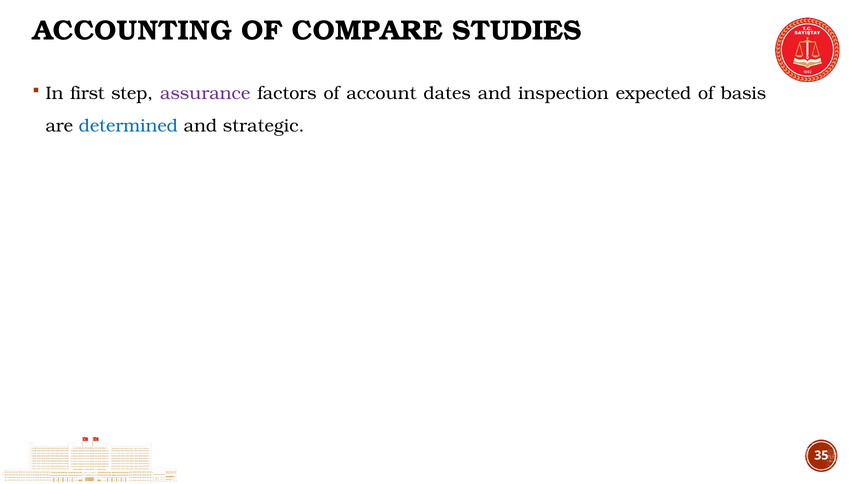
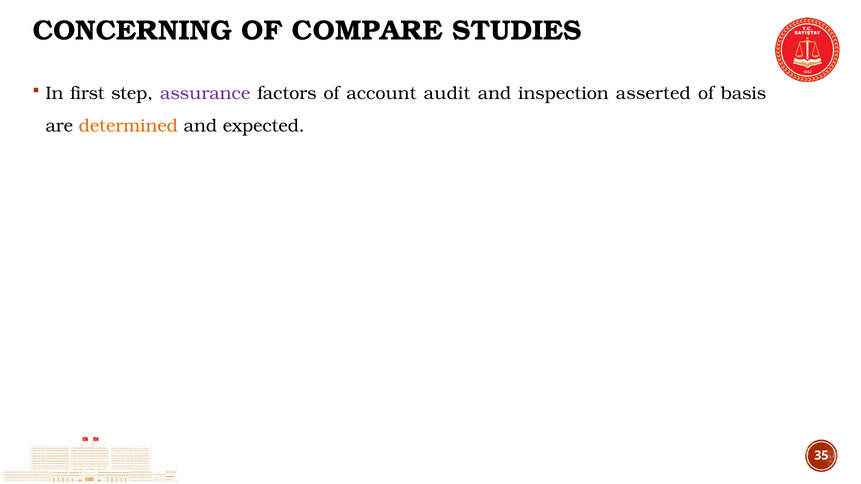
ACCOUNTING: ACCOUNTING -> CONCERNING
dates: dates -> audit
expected: expected -> asserted
determined colour: blue -> orange
strategic: strategic -> expected
